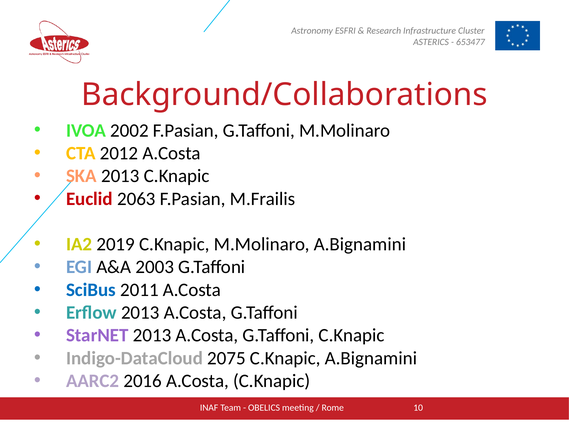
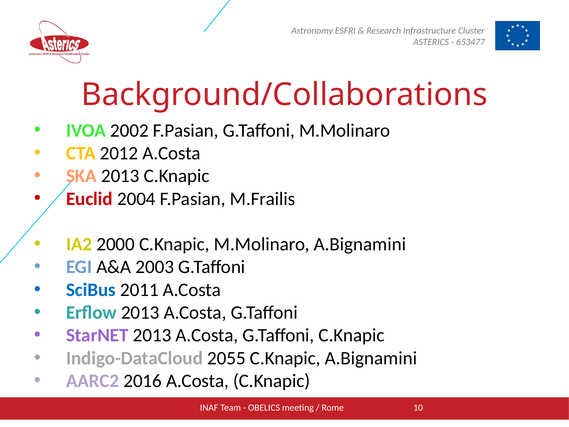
2063: 2063 -> 2004
2019: 2019 -> 2000
2075: 2075 -> 2055
